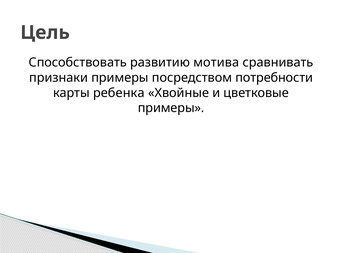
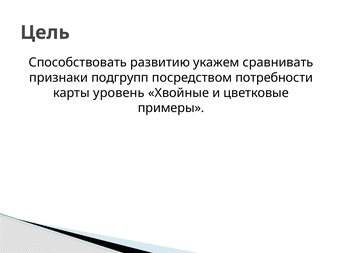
мотива: мотива -> укажем
признаки примеры: примеры -> подгрупп
ребенка: ребенка -> уровень
